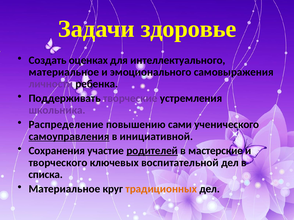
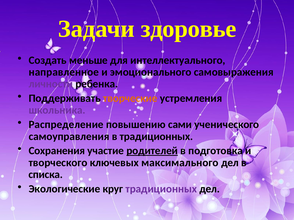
оценках: оценках -> меньше
материальное at (64, 72): материальное -> направленное
творческие colour: purple -> orange
самоуправления underline: present -> none
в инициативной: инициативной -> традиционных
мастерские: мастерские -> подготовка
воспитательной: воспитательной -> максимального
Материальное at (64, 189): Материальное -> Экологические
традиционных at (161, 189) colour: orange -> purple
